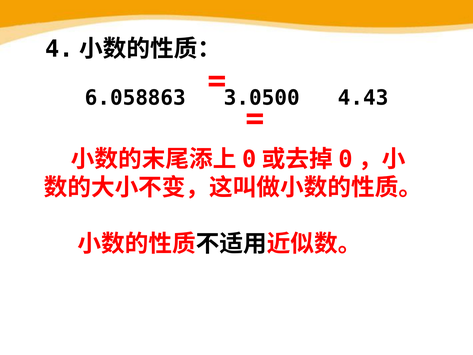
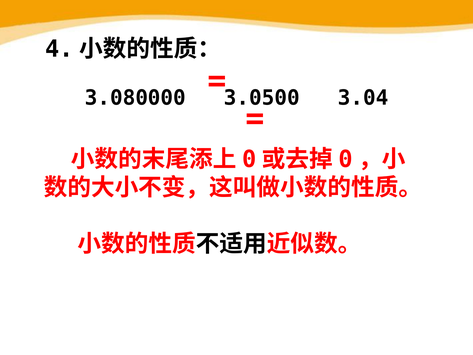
6.058863: 6.058863 -> 3.080000
4.43: 4.43 -> 3.04
